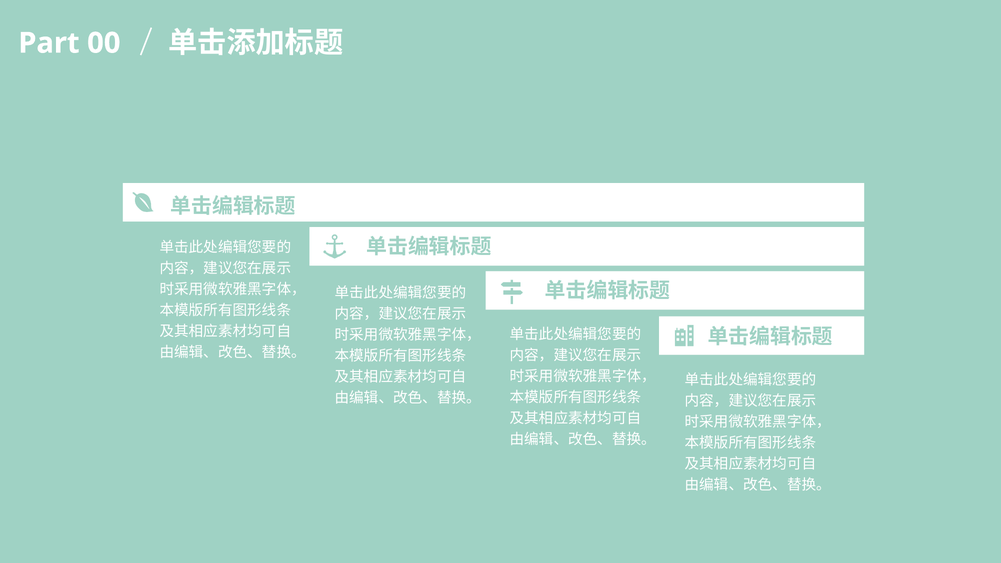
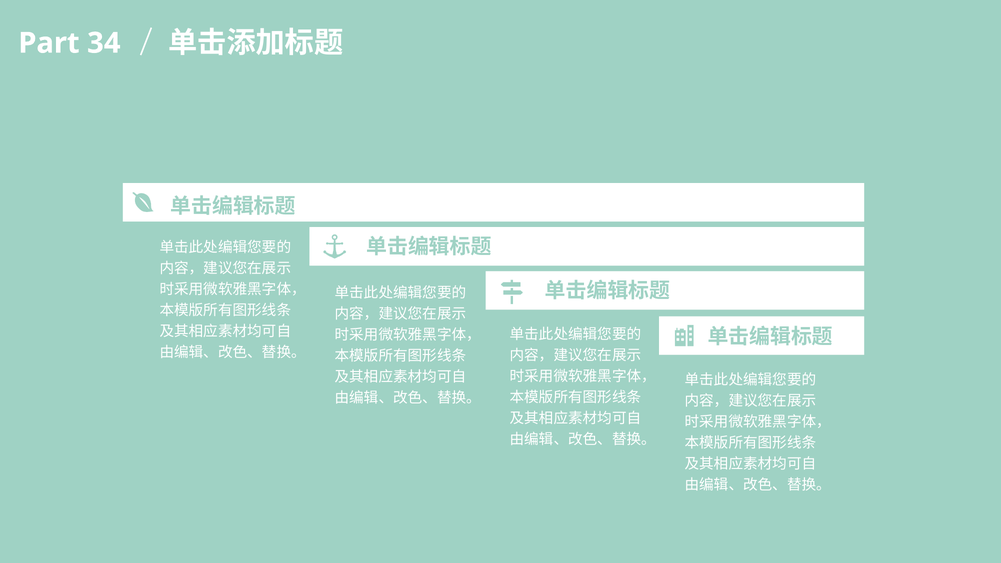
00: 00 -> 34
